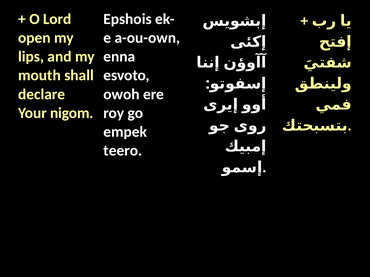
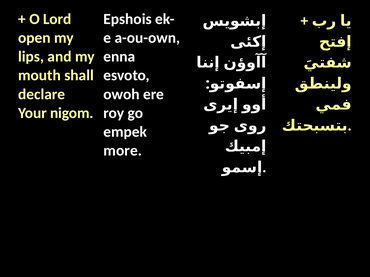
teero: teero -> more
